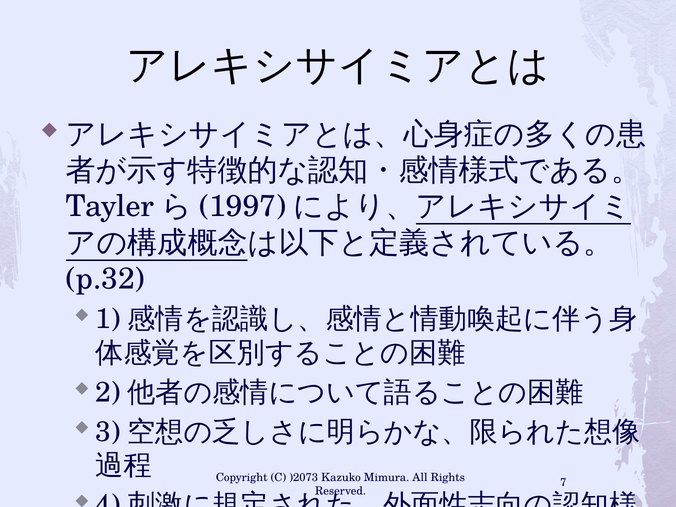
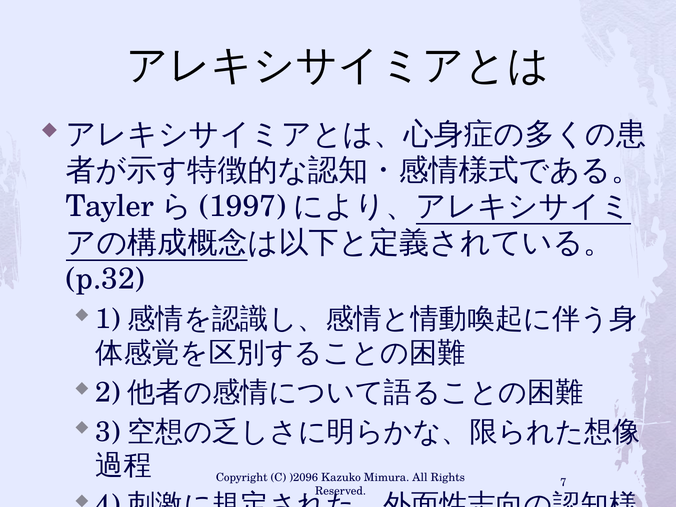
)2073: )2073 -> )2096
